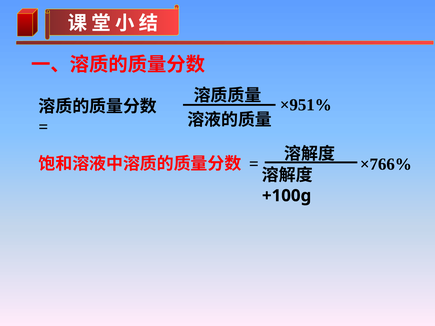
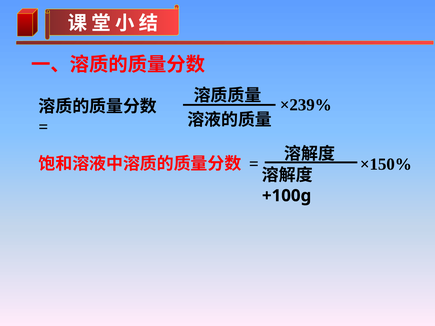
×951%: ×951% -> ×239%
×766%: ×766% -> ×150%
